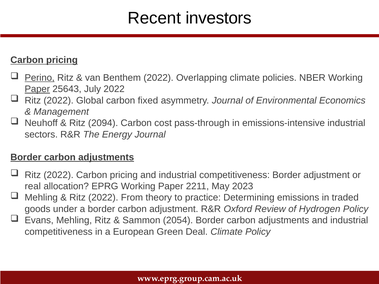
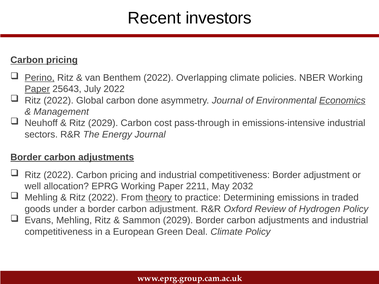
fixed: fixed -> done
Economics underline: none -> present
Ritz 2094: 2094 -> 2029
real: real -> well
2023: 2023 -> 2032
theory underline: none -> present
Sammon 2054: 2054 -> 2029
